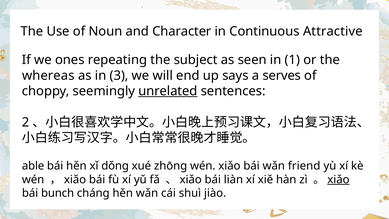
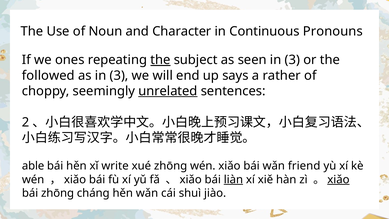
Attractive: Attractive -> Pronouns
the at (160, 60) underline: none -> present
seen in 1: 1 -> 3
whereas: whereas -> followed
serves: serves -> rather
dǒng: dǒng -> write
liàn underline: none -> present
bái bunch: bunch -> zhōng
